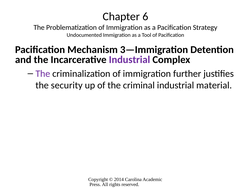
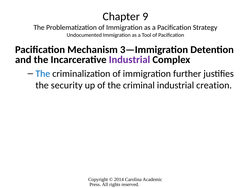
6: 6 -> 9
The at (43, 74) colour: purple -> blue
material: material -> creation
